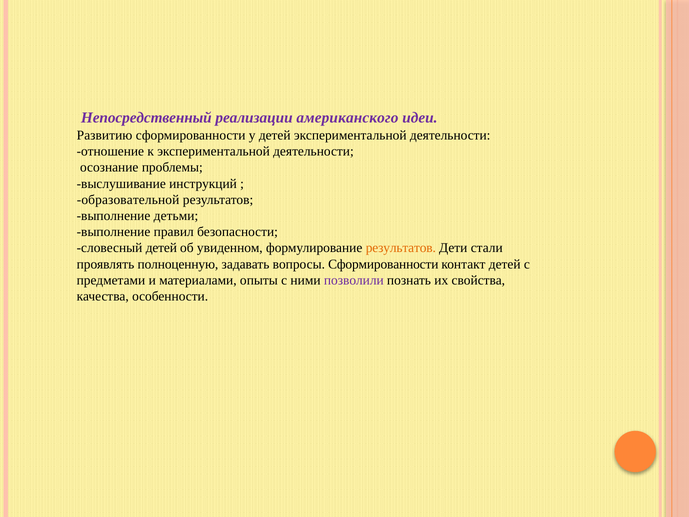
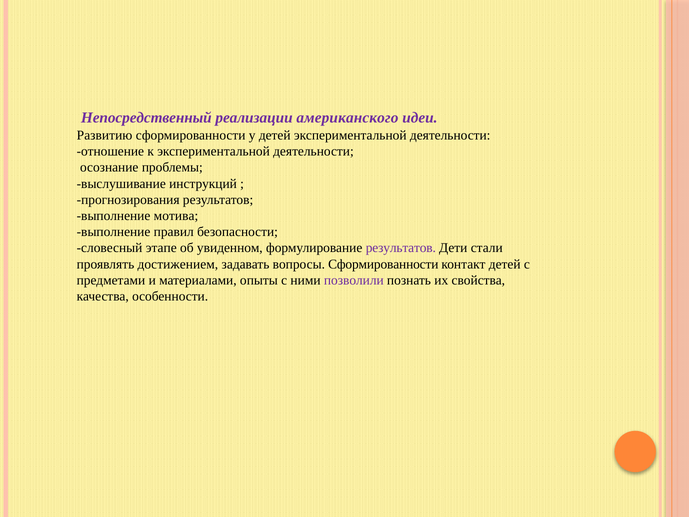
образовательной: образовательной -> прогнозирования
детьми: детьми -> мотива
словесный детей: детей -> этапе
результатов at (401, 248) colour: orange -> purple
полноценную: полноценную -> достижением
